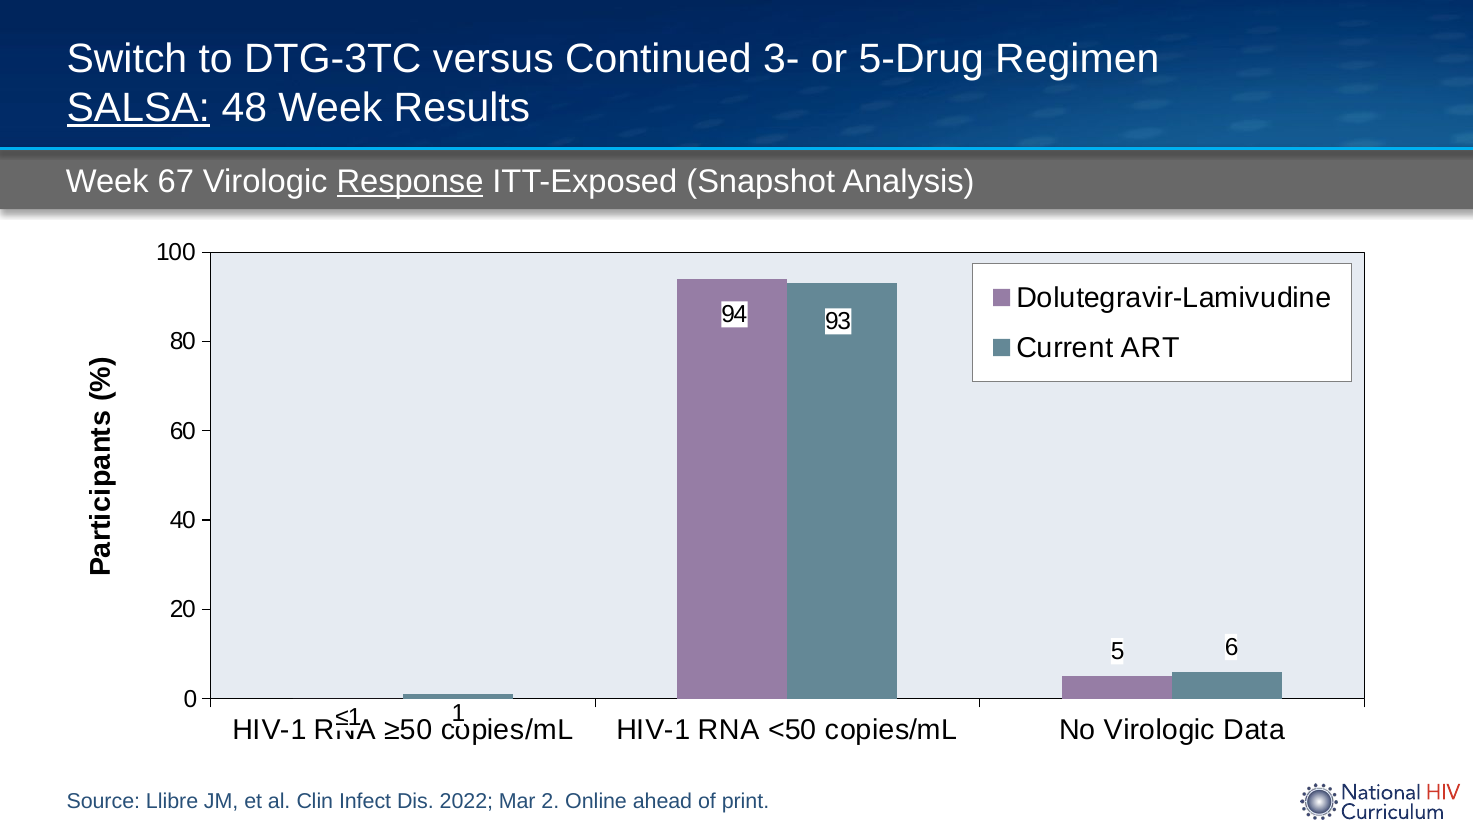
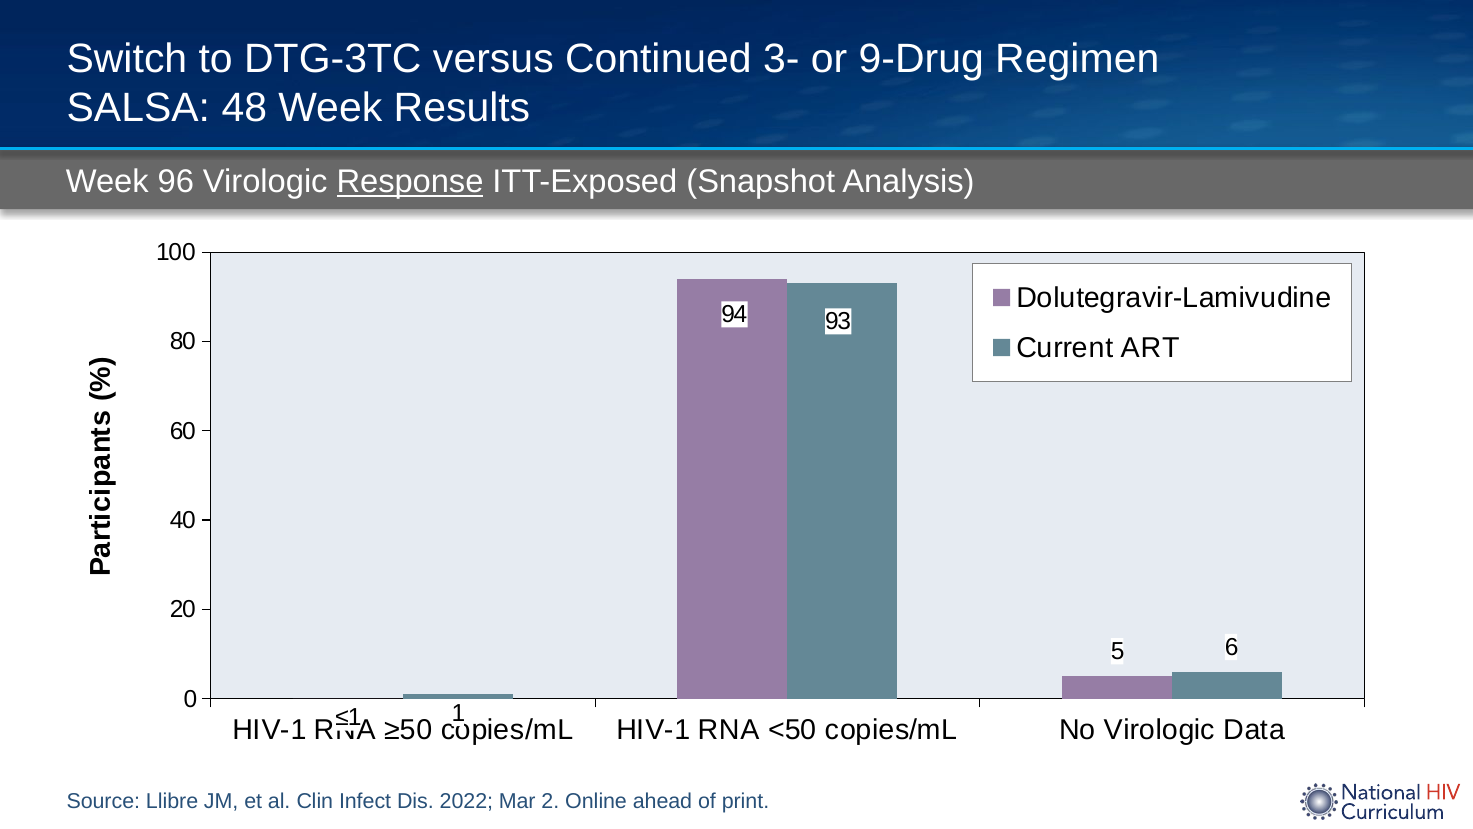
5-Drug: 5-Drug -> 9-Drug
SALSA underline: present -> none
67: 67 -> 96
